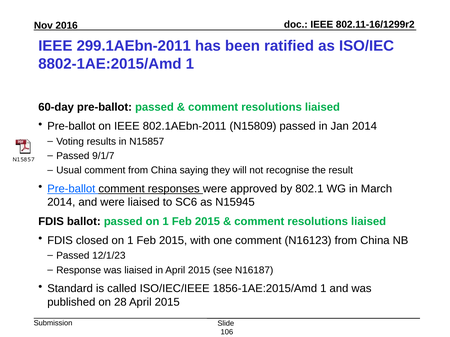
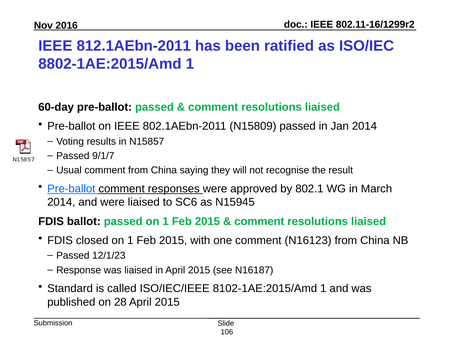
299.1AEbn-2011: 299.1AEbn-2011 -> 812.1AEbn-2011
1856-1AE:2015/Amd: 1856-1AE:2015/Amd -> 8102-1AE:2015/Amd
